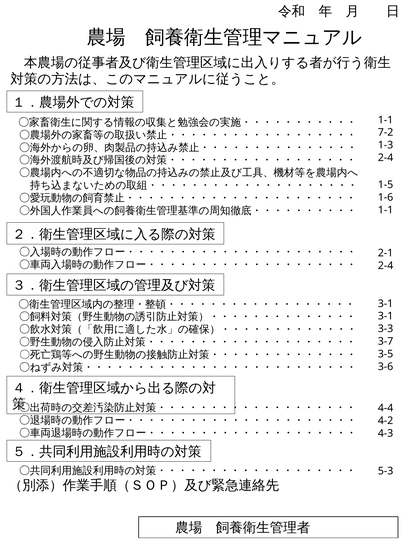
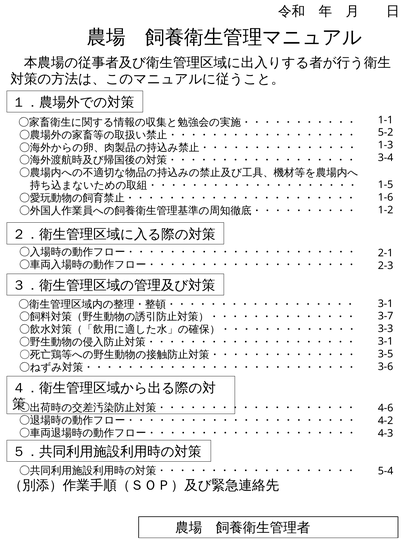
7-2: 7-2 -> 5-2
2-4 at (386, 158): 2-4 -> 3-4
1-1 at (386, 210): 1-1 -> 1-2
2-4 at (386, 266): 2-4 -> 2-3
3-1 at (386, 316): 3-1 -> 3-7
3-7 at (386, 341): 3-7 -> 3-1
4-4: 4-4 -> 4-6
5-3: 5-3 -> 5-4
